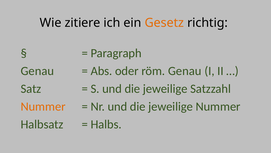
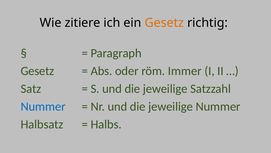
Genau at (37, 71): Genau -> Gesetz
röm Genau: Genau -> Immer
Nummer at (43, 106) colour: orange -> blue
